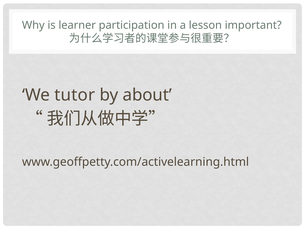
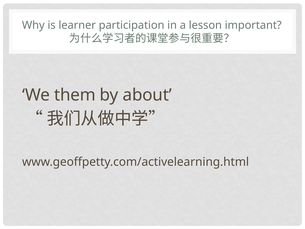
tutor: tutor -> them
